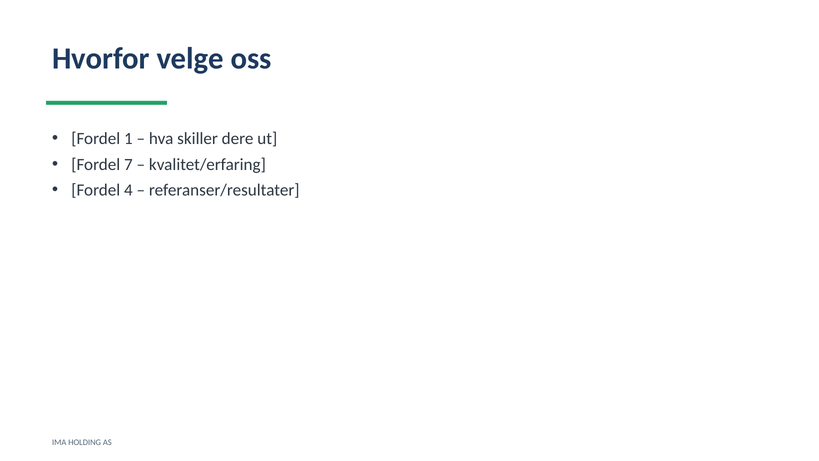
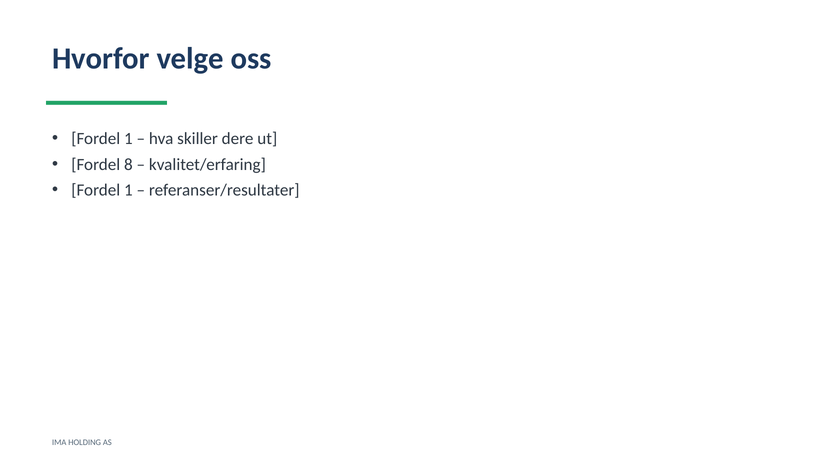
7: 7 -> 8
4 at (128, 190): 4 -> 1
